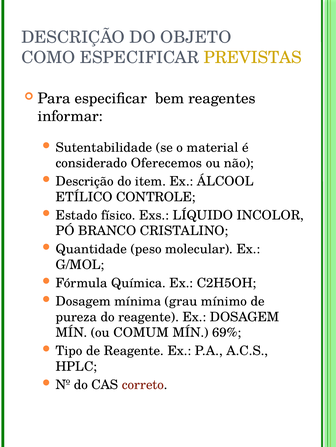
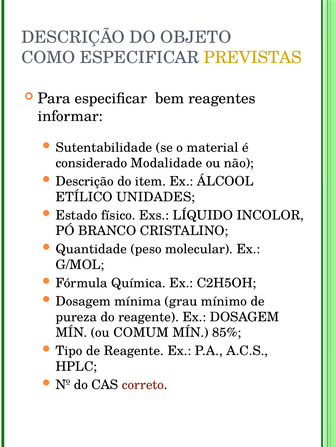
Oferecemos: Oferecemos -> Modalidade
CONTROLE: CONTROLE -> UNIDADES
69%: 69% -> 85%
